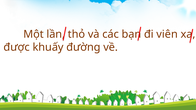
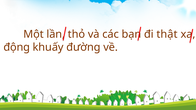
viên: viên -> thật
được: được -> động
